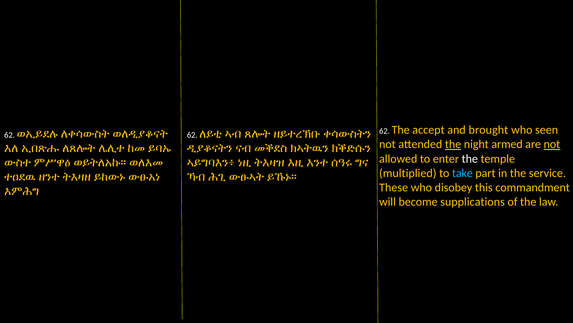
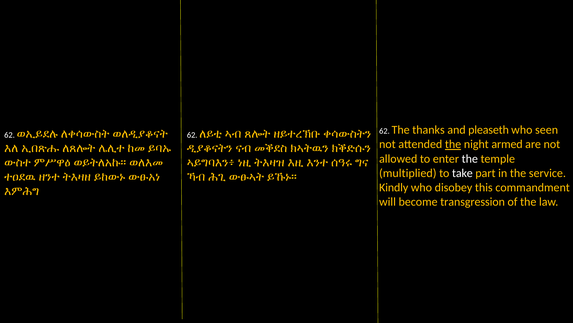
accept: accept -> thanks
brought: brought -> pleaseth
not at (552, 144) underline: present -> none
take colour: light blue -> white
These: These -> Kindly
supplications: supplications -> transgression
